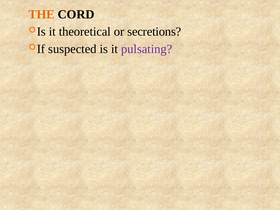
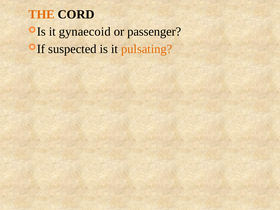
theoretical: theoretical -> gynaecoid
secretions: secretions -> passenger
pulsating colour: purple -> orange
